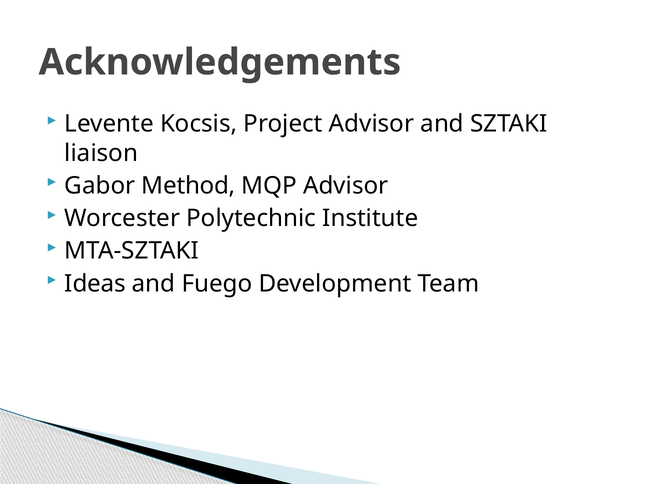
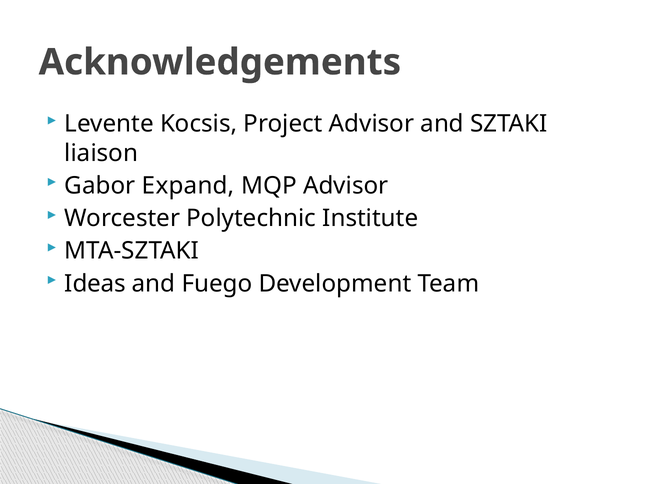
Method: Method -> Expand
